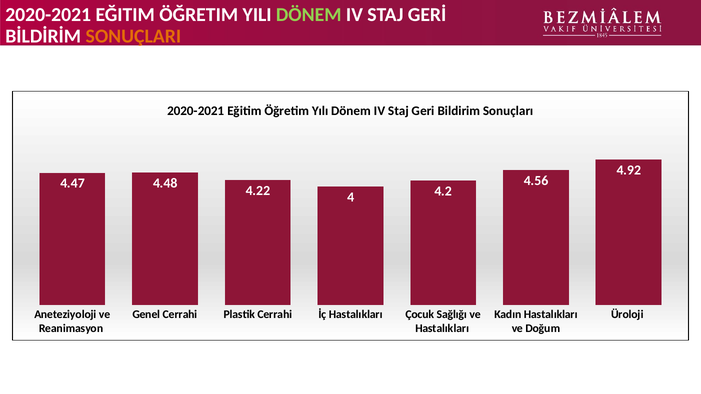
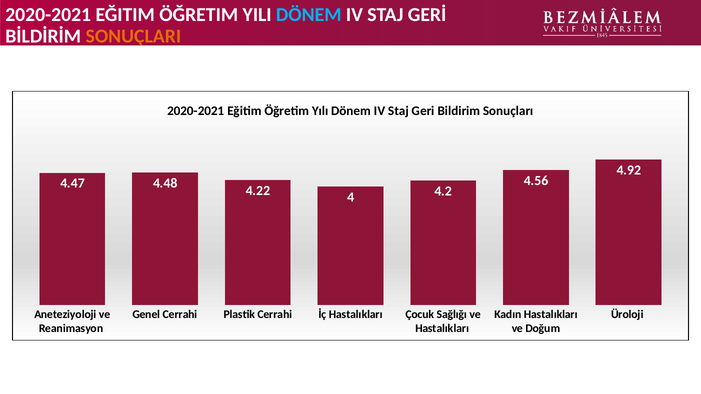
DÖNEM at (309, 15) colour: light green -> light blue
